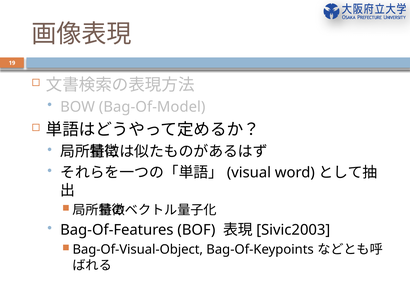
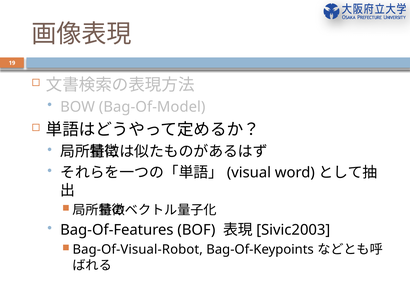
Bag-Of-Visual-Object: Bag-Of-Visual-Object -> Bag-Of-Visual-Robot
